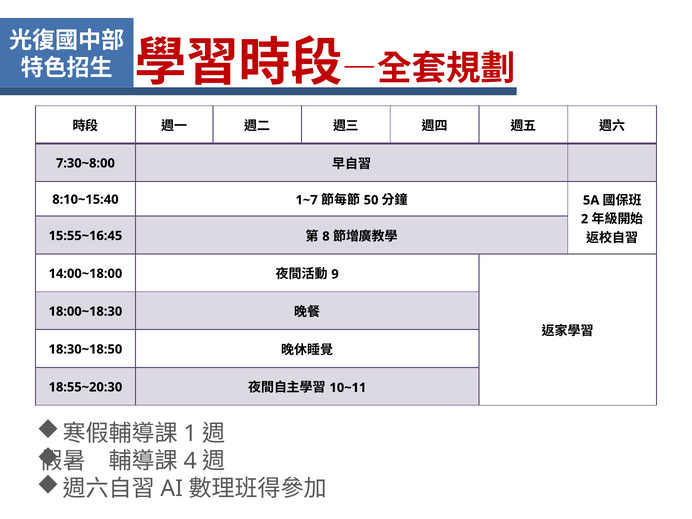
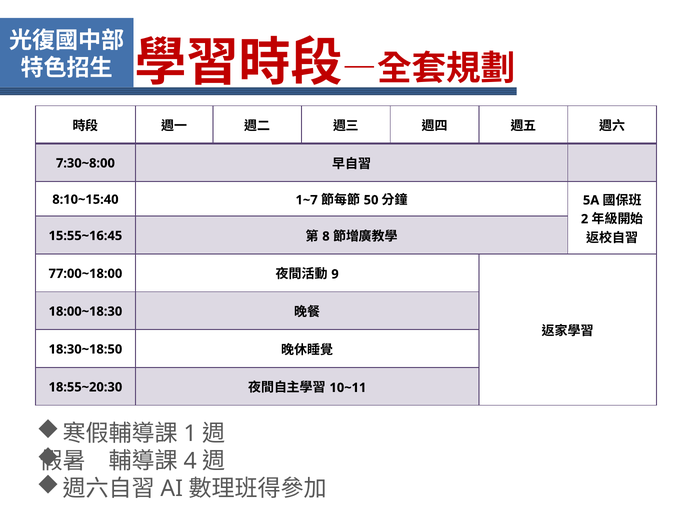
14:00~18:00: 14:00~18:00 -> 77:00~18:00
